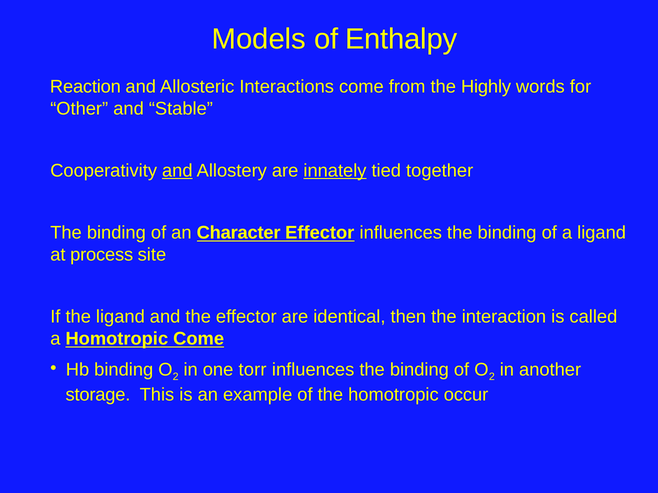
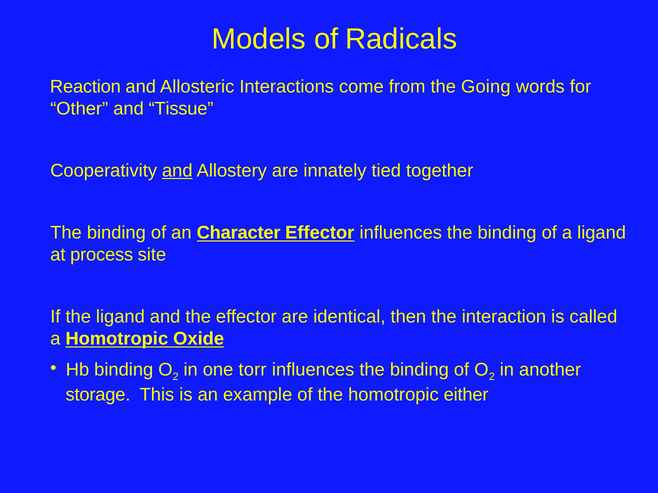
Enthalpy: Enthalpy -> Radicals
Highly: Highly -> Going
Stable: Stable -> Tissue
innately underline: present -> none
Homotropic Come: Come -> Oxide
occur: occur -> either
